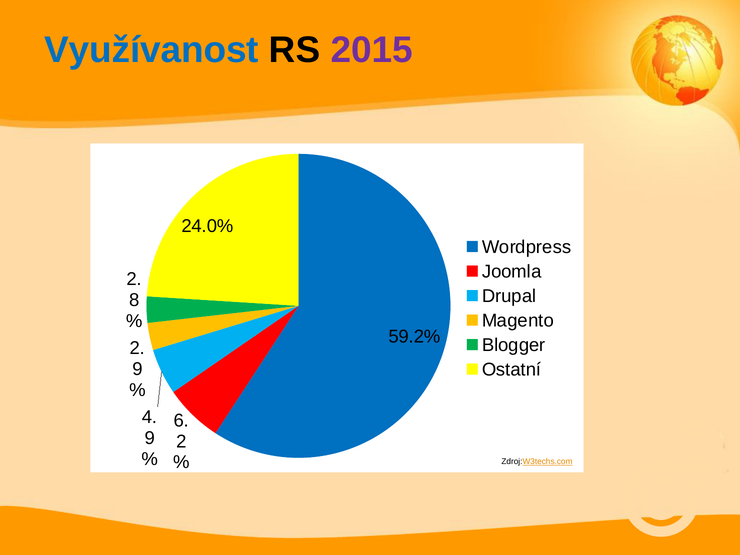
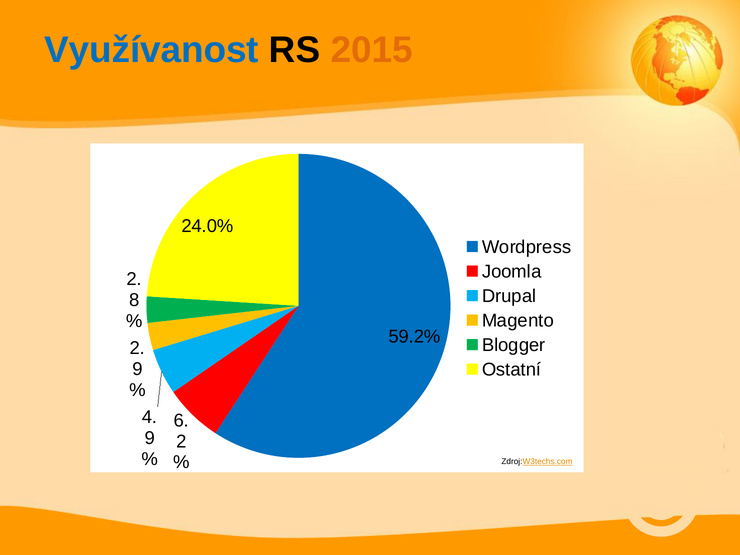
2015 colour: purple -> orange
